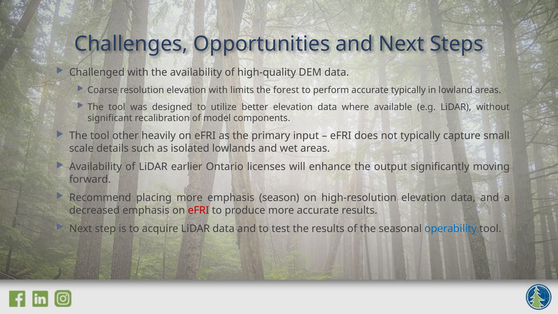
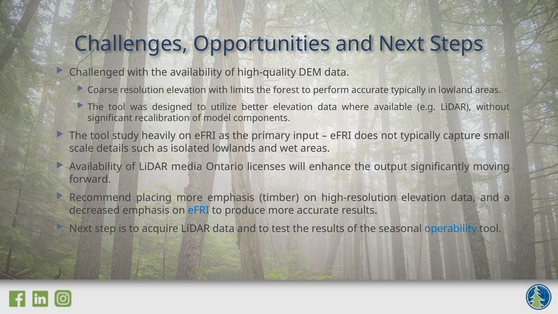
other: other -> study
earlier: earlier -> media
season: season -> timber
eFRI at (199, 210) colour: red -> blue
